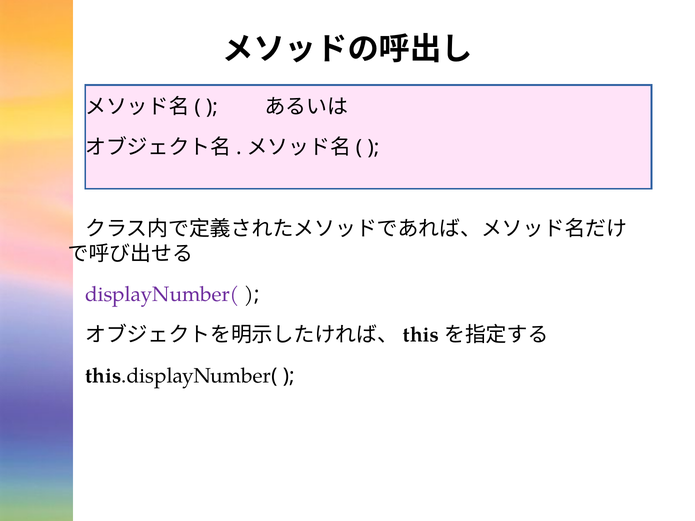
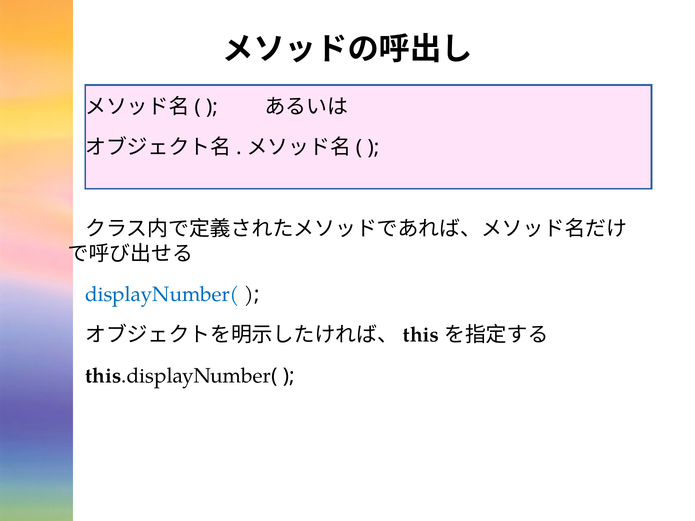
displayNumber( colour: purple -> blue
